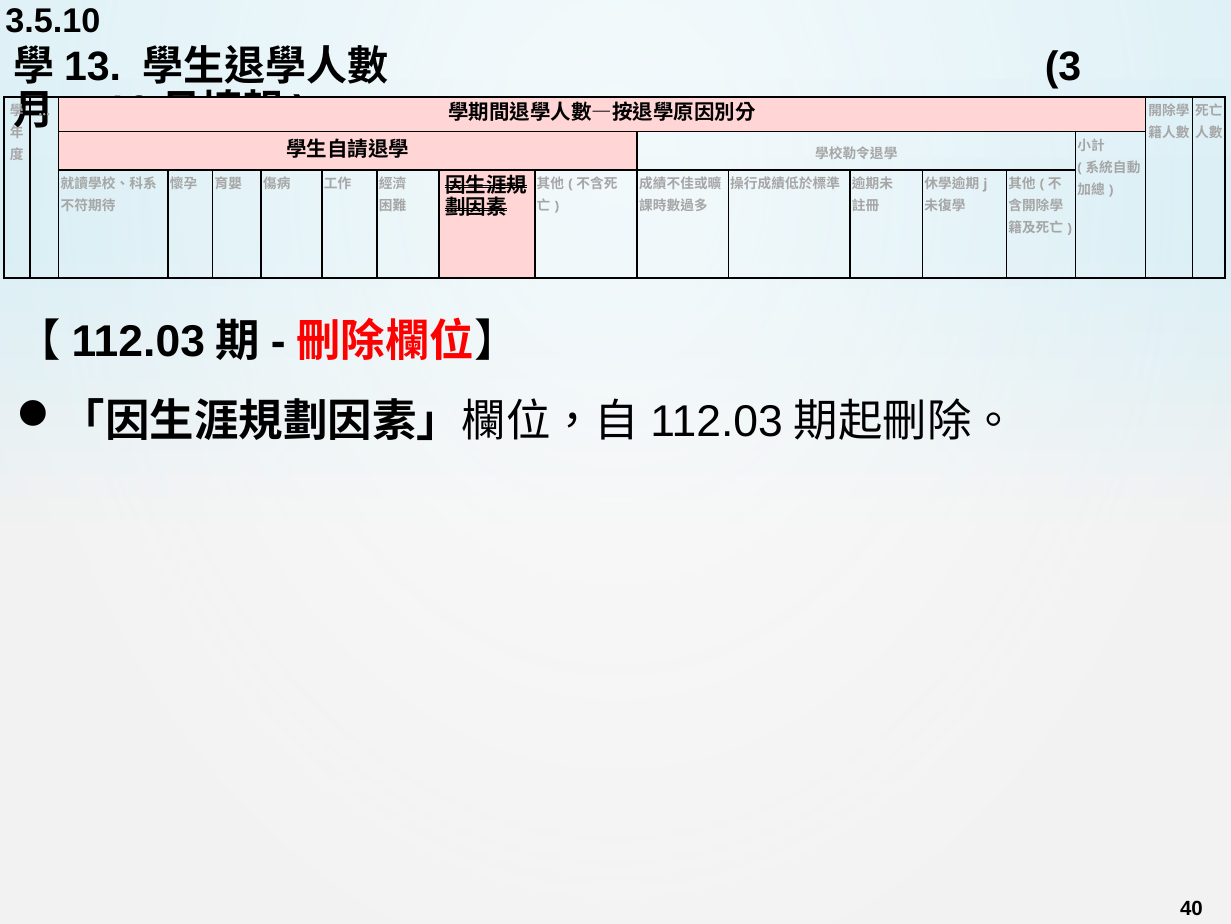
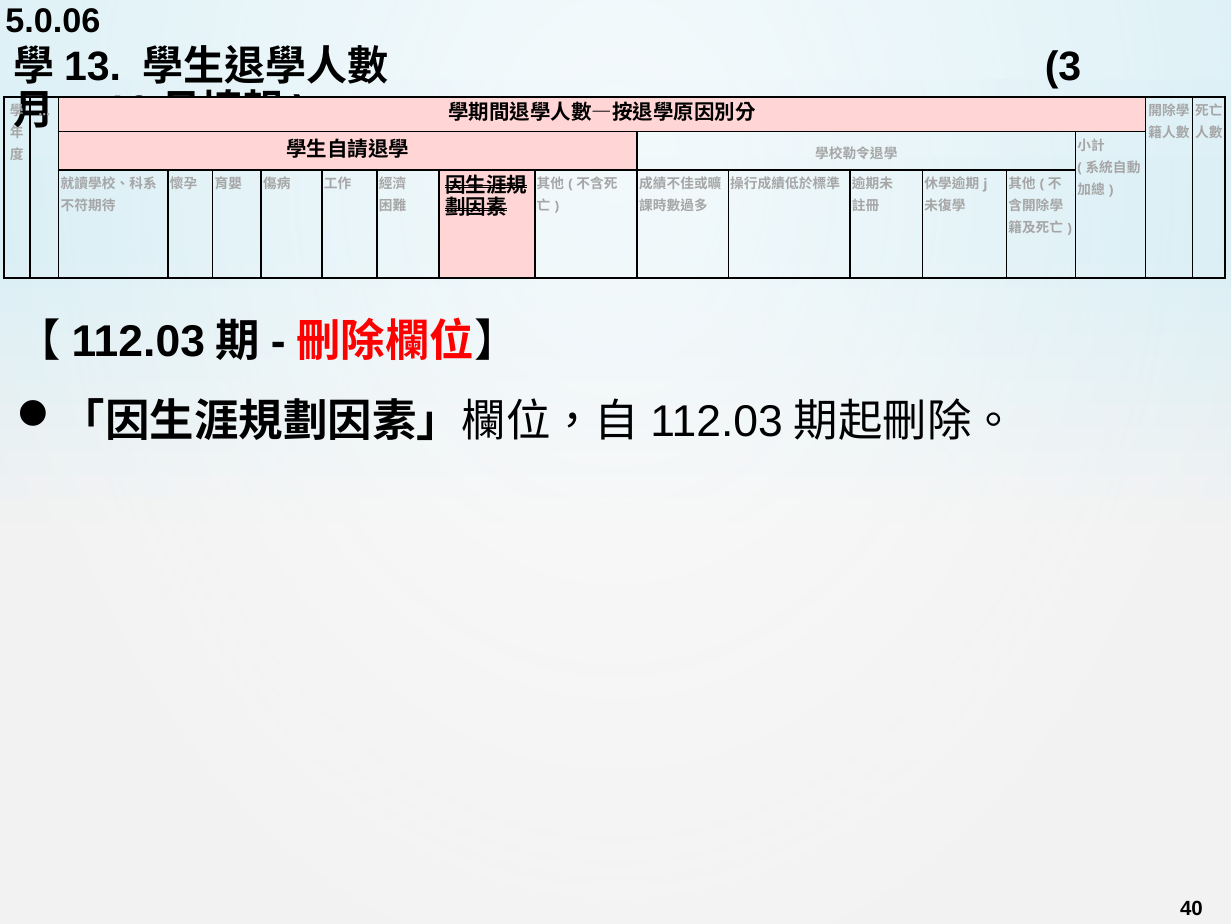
3.5.10: 3.5.10 -> 5.0.06
